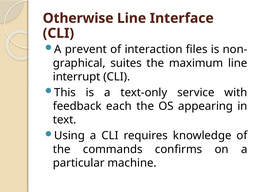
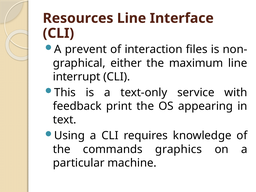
Otherwise: Otherwise -> Resources
suites: suites -> either
each: each -> print
confirms: confirms -> graphics
